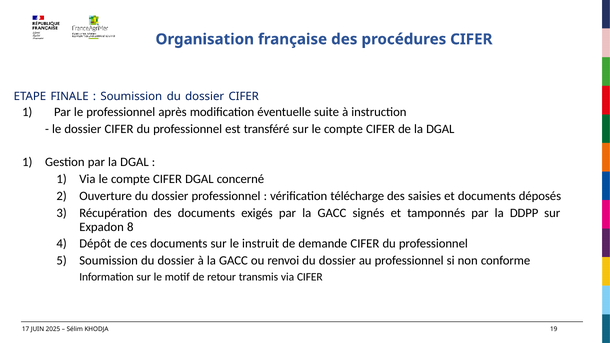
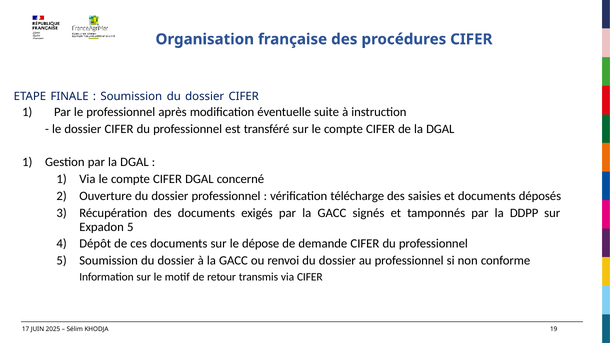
Expadon 8: 8 -> 5
instruit: instruit -> dépose
